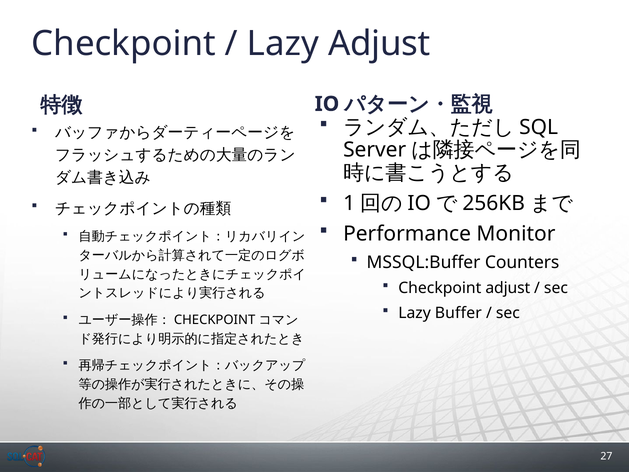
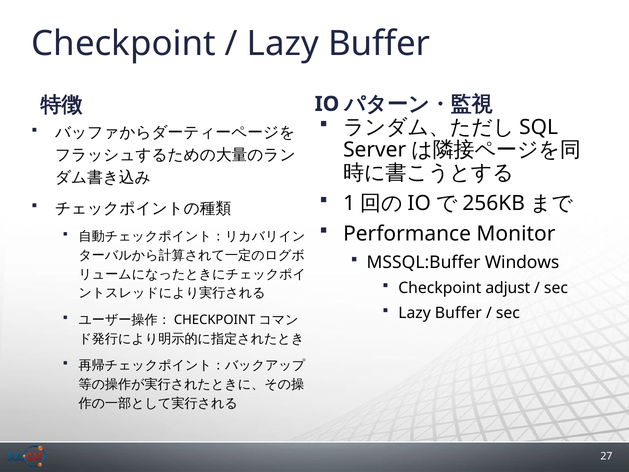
Adjust at (379, 44): Adjust -> Buffer
Counters: Counters -> Windows
